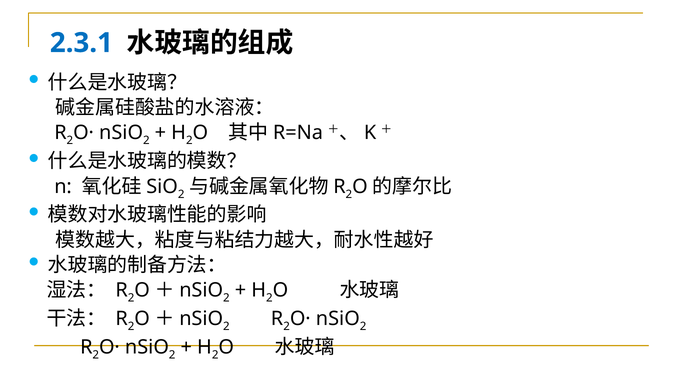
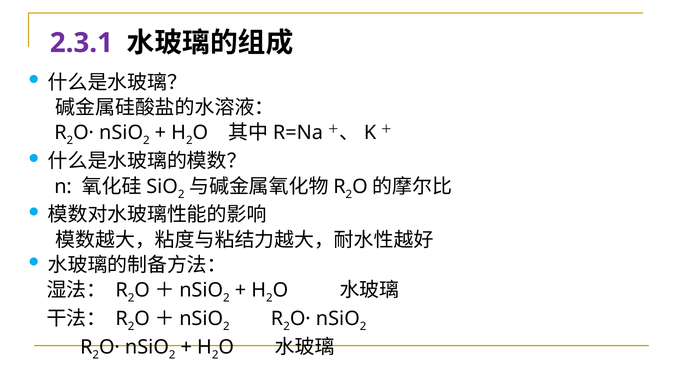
2.3.1 colour: blue -> purple
